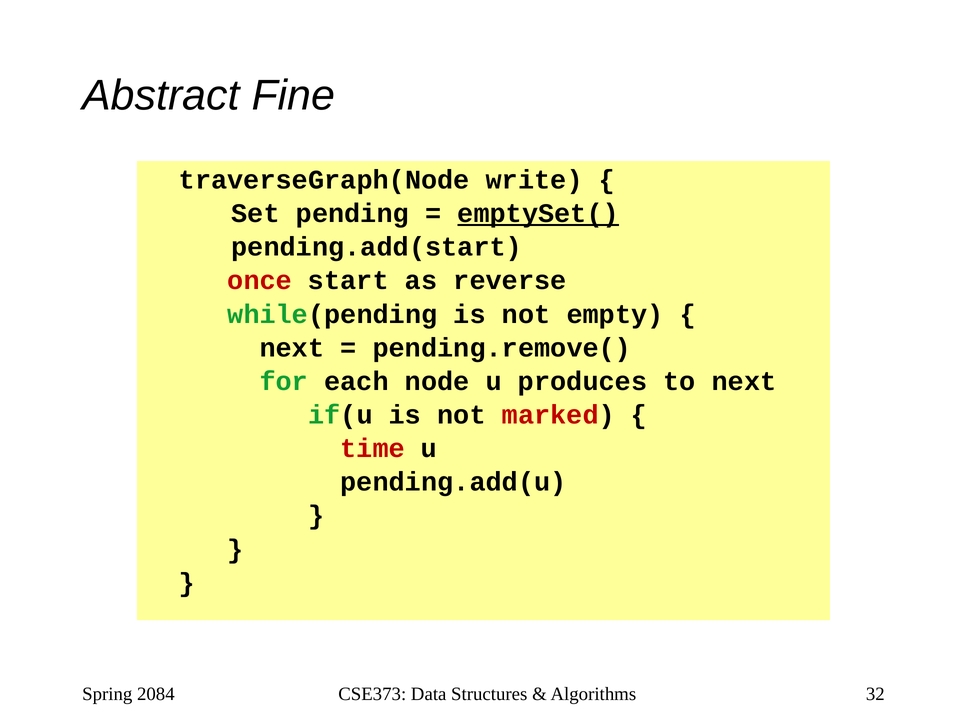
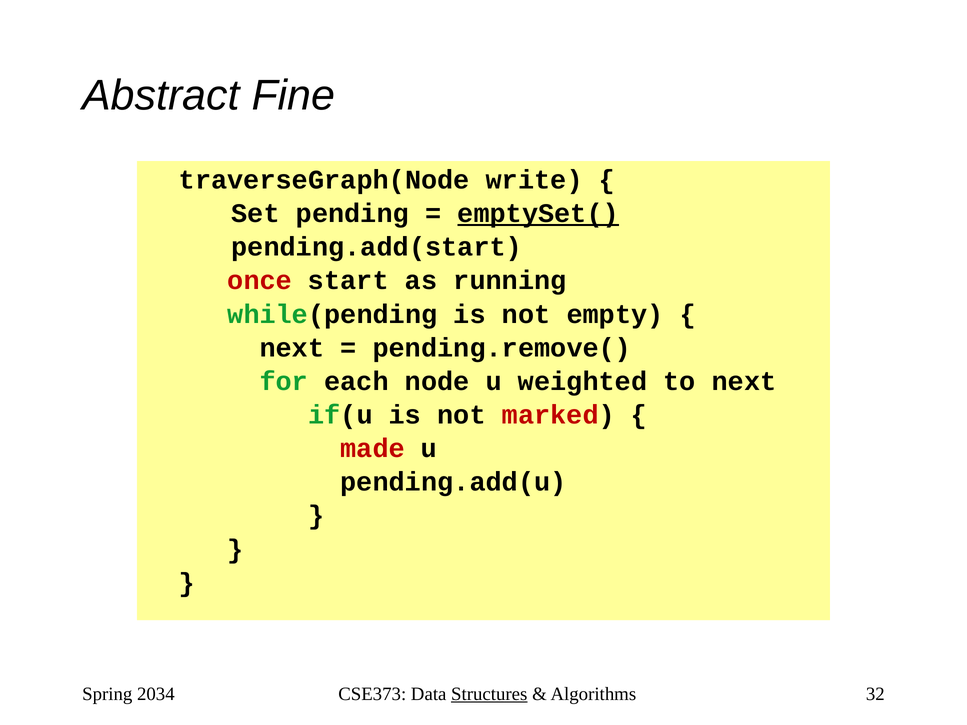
reverse: reverse -> running
produces: produces -> weighted
time: time -> made
2084: 2084 -> 2034
Structures underline: none -> present
